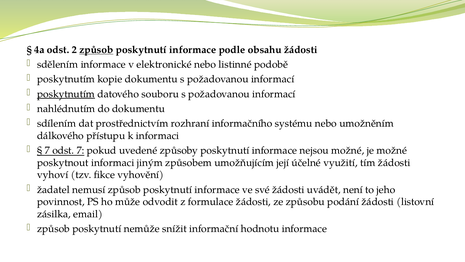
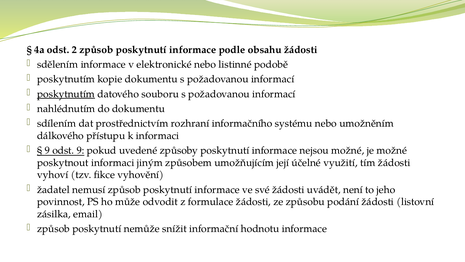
způsob at (96, 50) underline: present -> none
7 at (47, 150): 7 -> 9
odst 7: 7 -> 9
